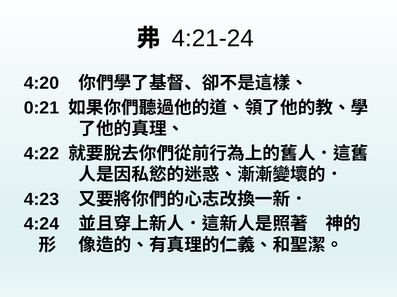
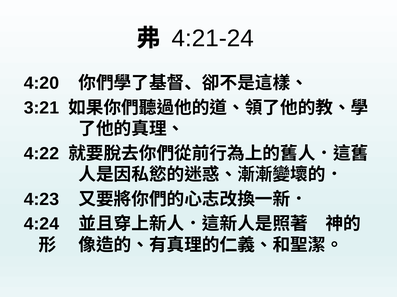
0:21: 0:21 -> 3:21
